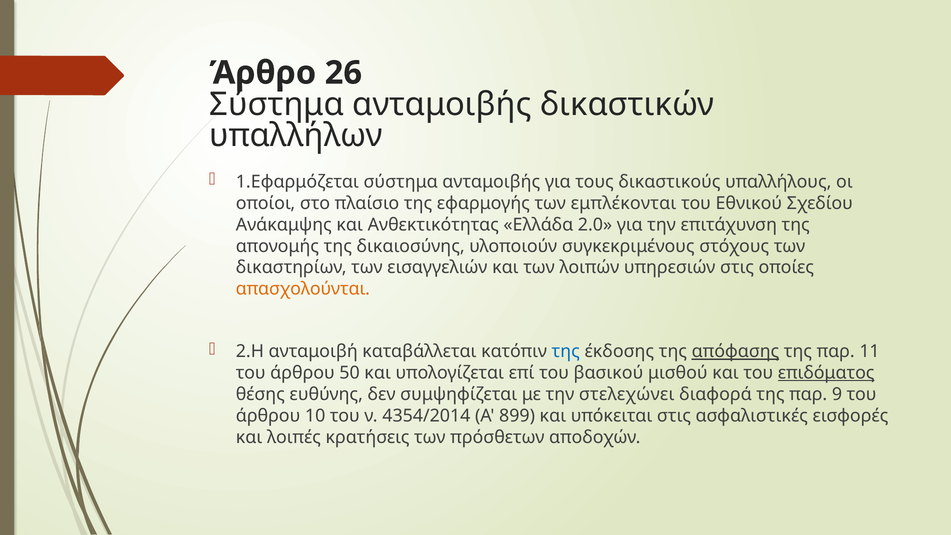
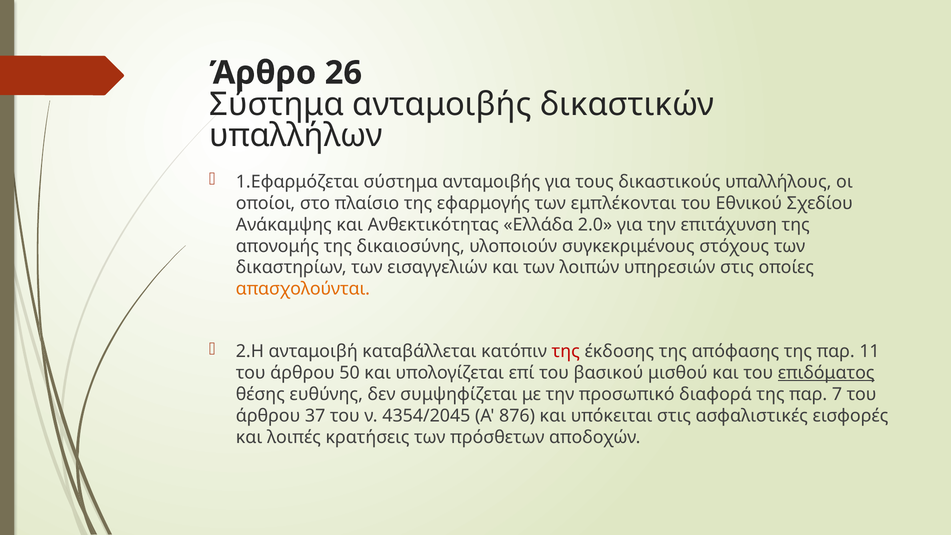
της at (566, 352) colour: blue -> red
απόφασης underline: present -> none
στελεχώνει: στελεχώνει -> προσωπικό
9: 9 -> 7
10: 10 -> 37
4354/2014: 4354/2014 -> 4354/2045
899: 899 -> 876
